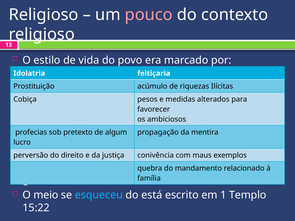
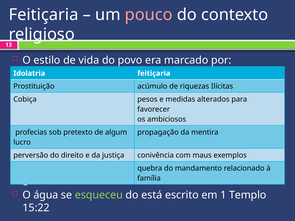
Religioso at (44, 15): Religioso -> Feitiçaria
meio: meio -> água
esqueceu colour: light blue -> light green
